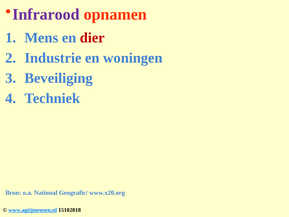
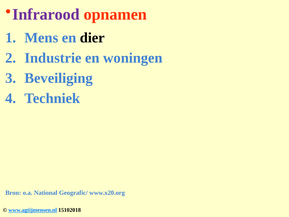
dier colour: red -> black
